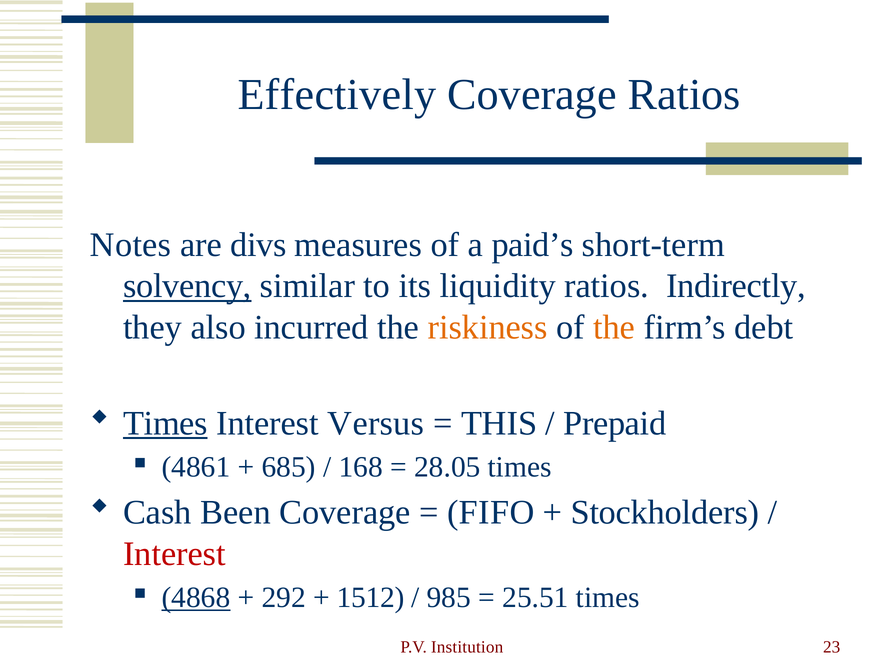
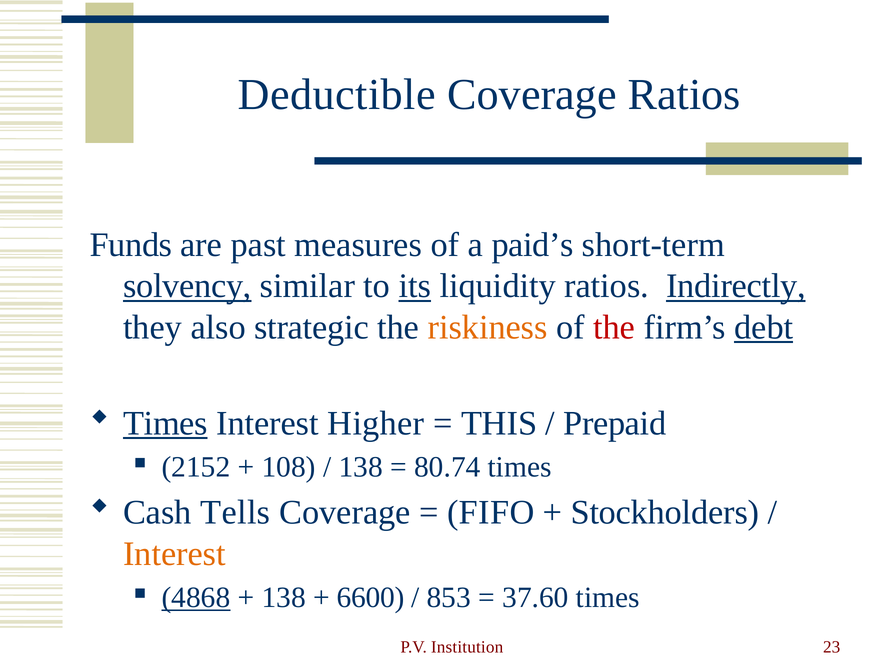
Effectively: Effectively -> Deductible
Notes: Notes -> Funds
divs: divs -> past
its underline: none -> present
Indirectly underline: none -> present
incurred: incurred -> strategic
the at (614, 327) colour: orange -> red
debt underline: none -> present
Versus: Versus -> Higher
4861: 4861 -> 2152
685: 685 -> 108
168 at (361, 467): 168 -> 138
28.05: 28.05 -> 80.74
Been: Been -> Tells
Interest at (174, 554) colour: red -> orange
292 at (284, 598): 292 -> 138
1512: 1512 -> 6600
985: 985 -> 853
25.51: 25.51 -> 37.60
